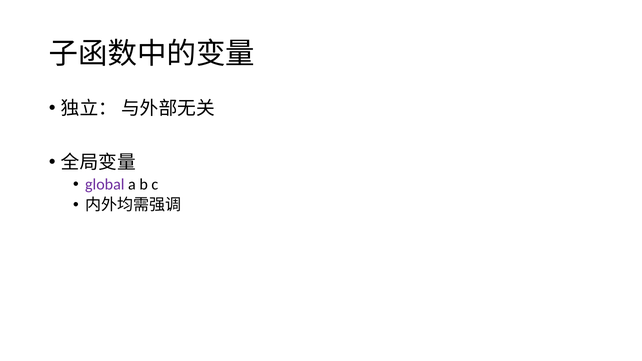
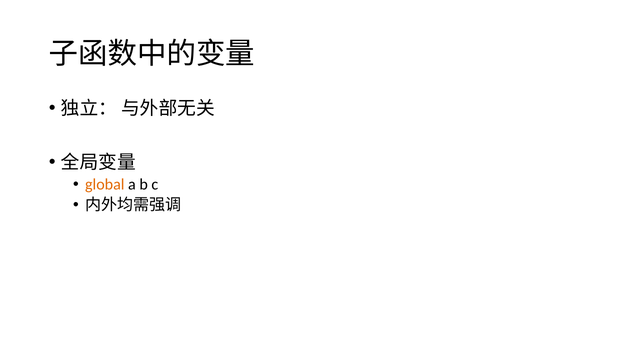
global colour: purple -> orange
